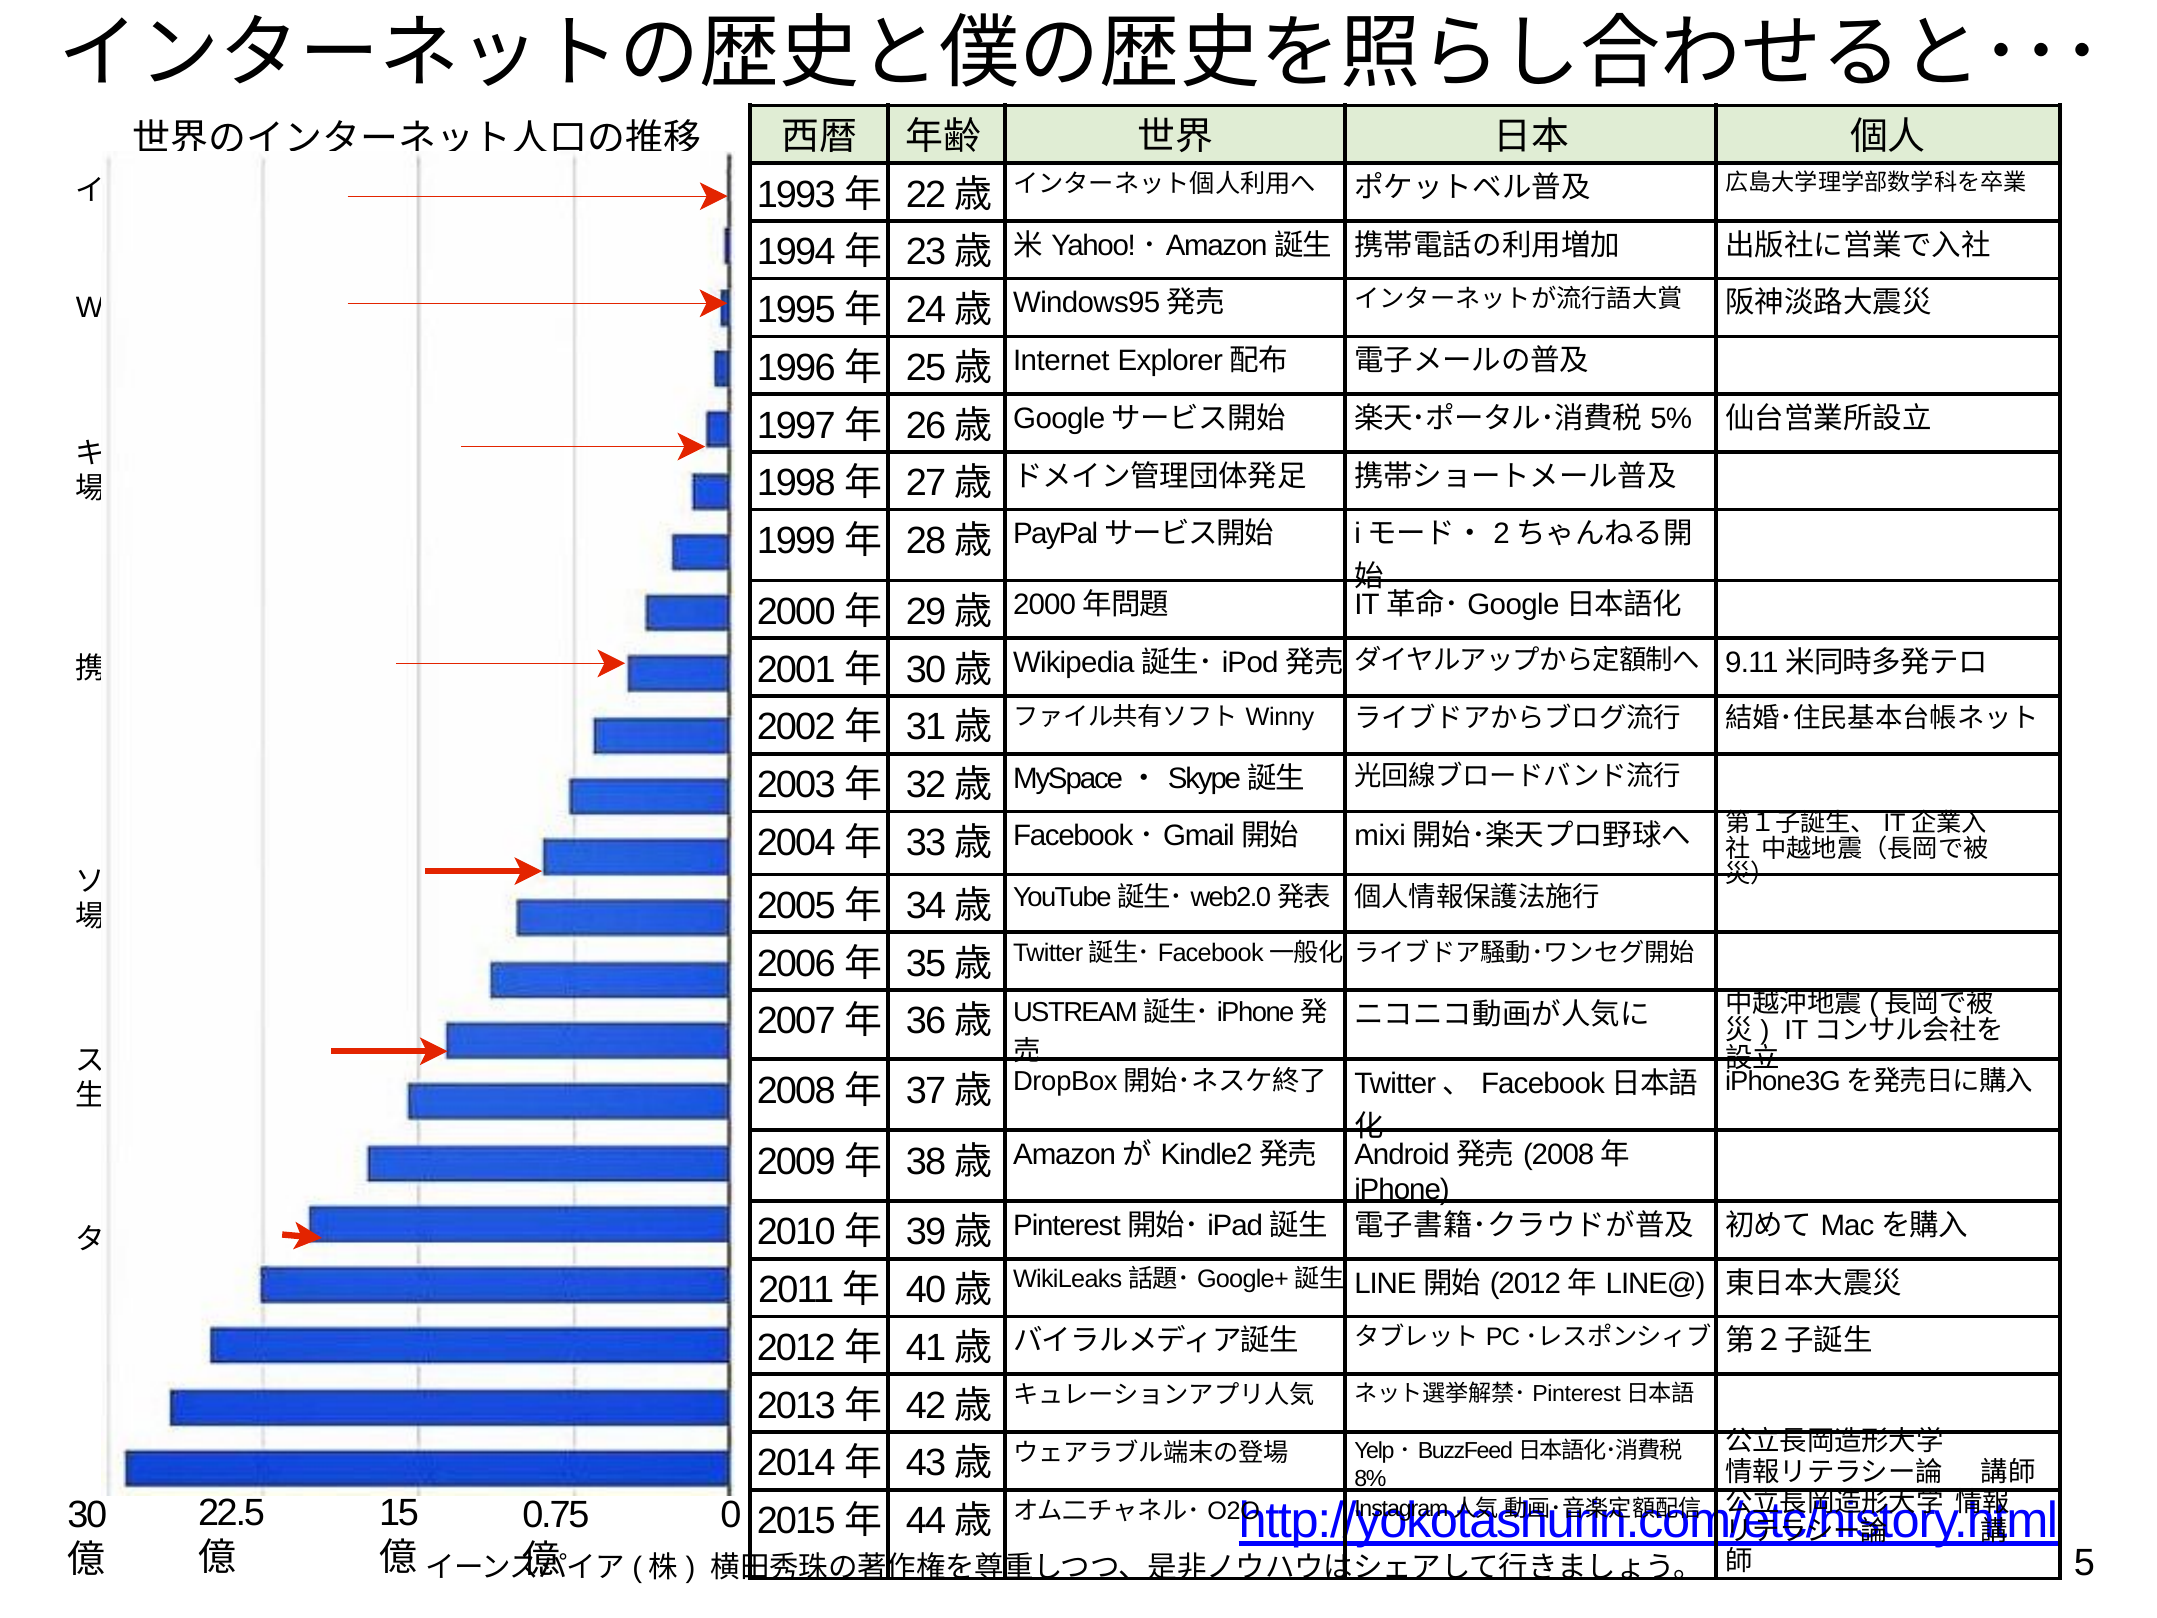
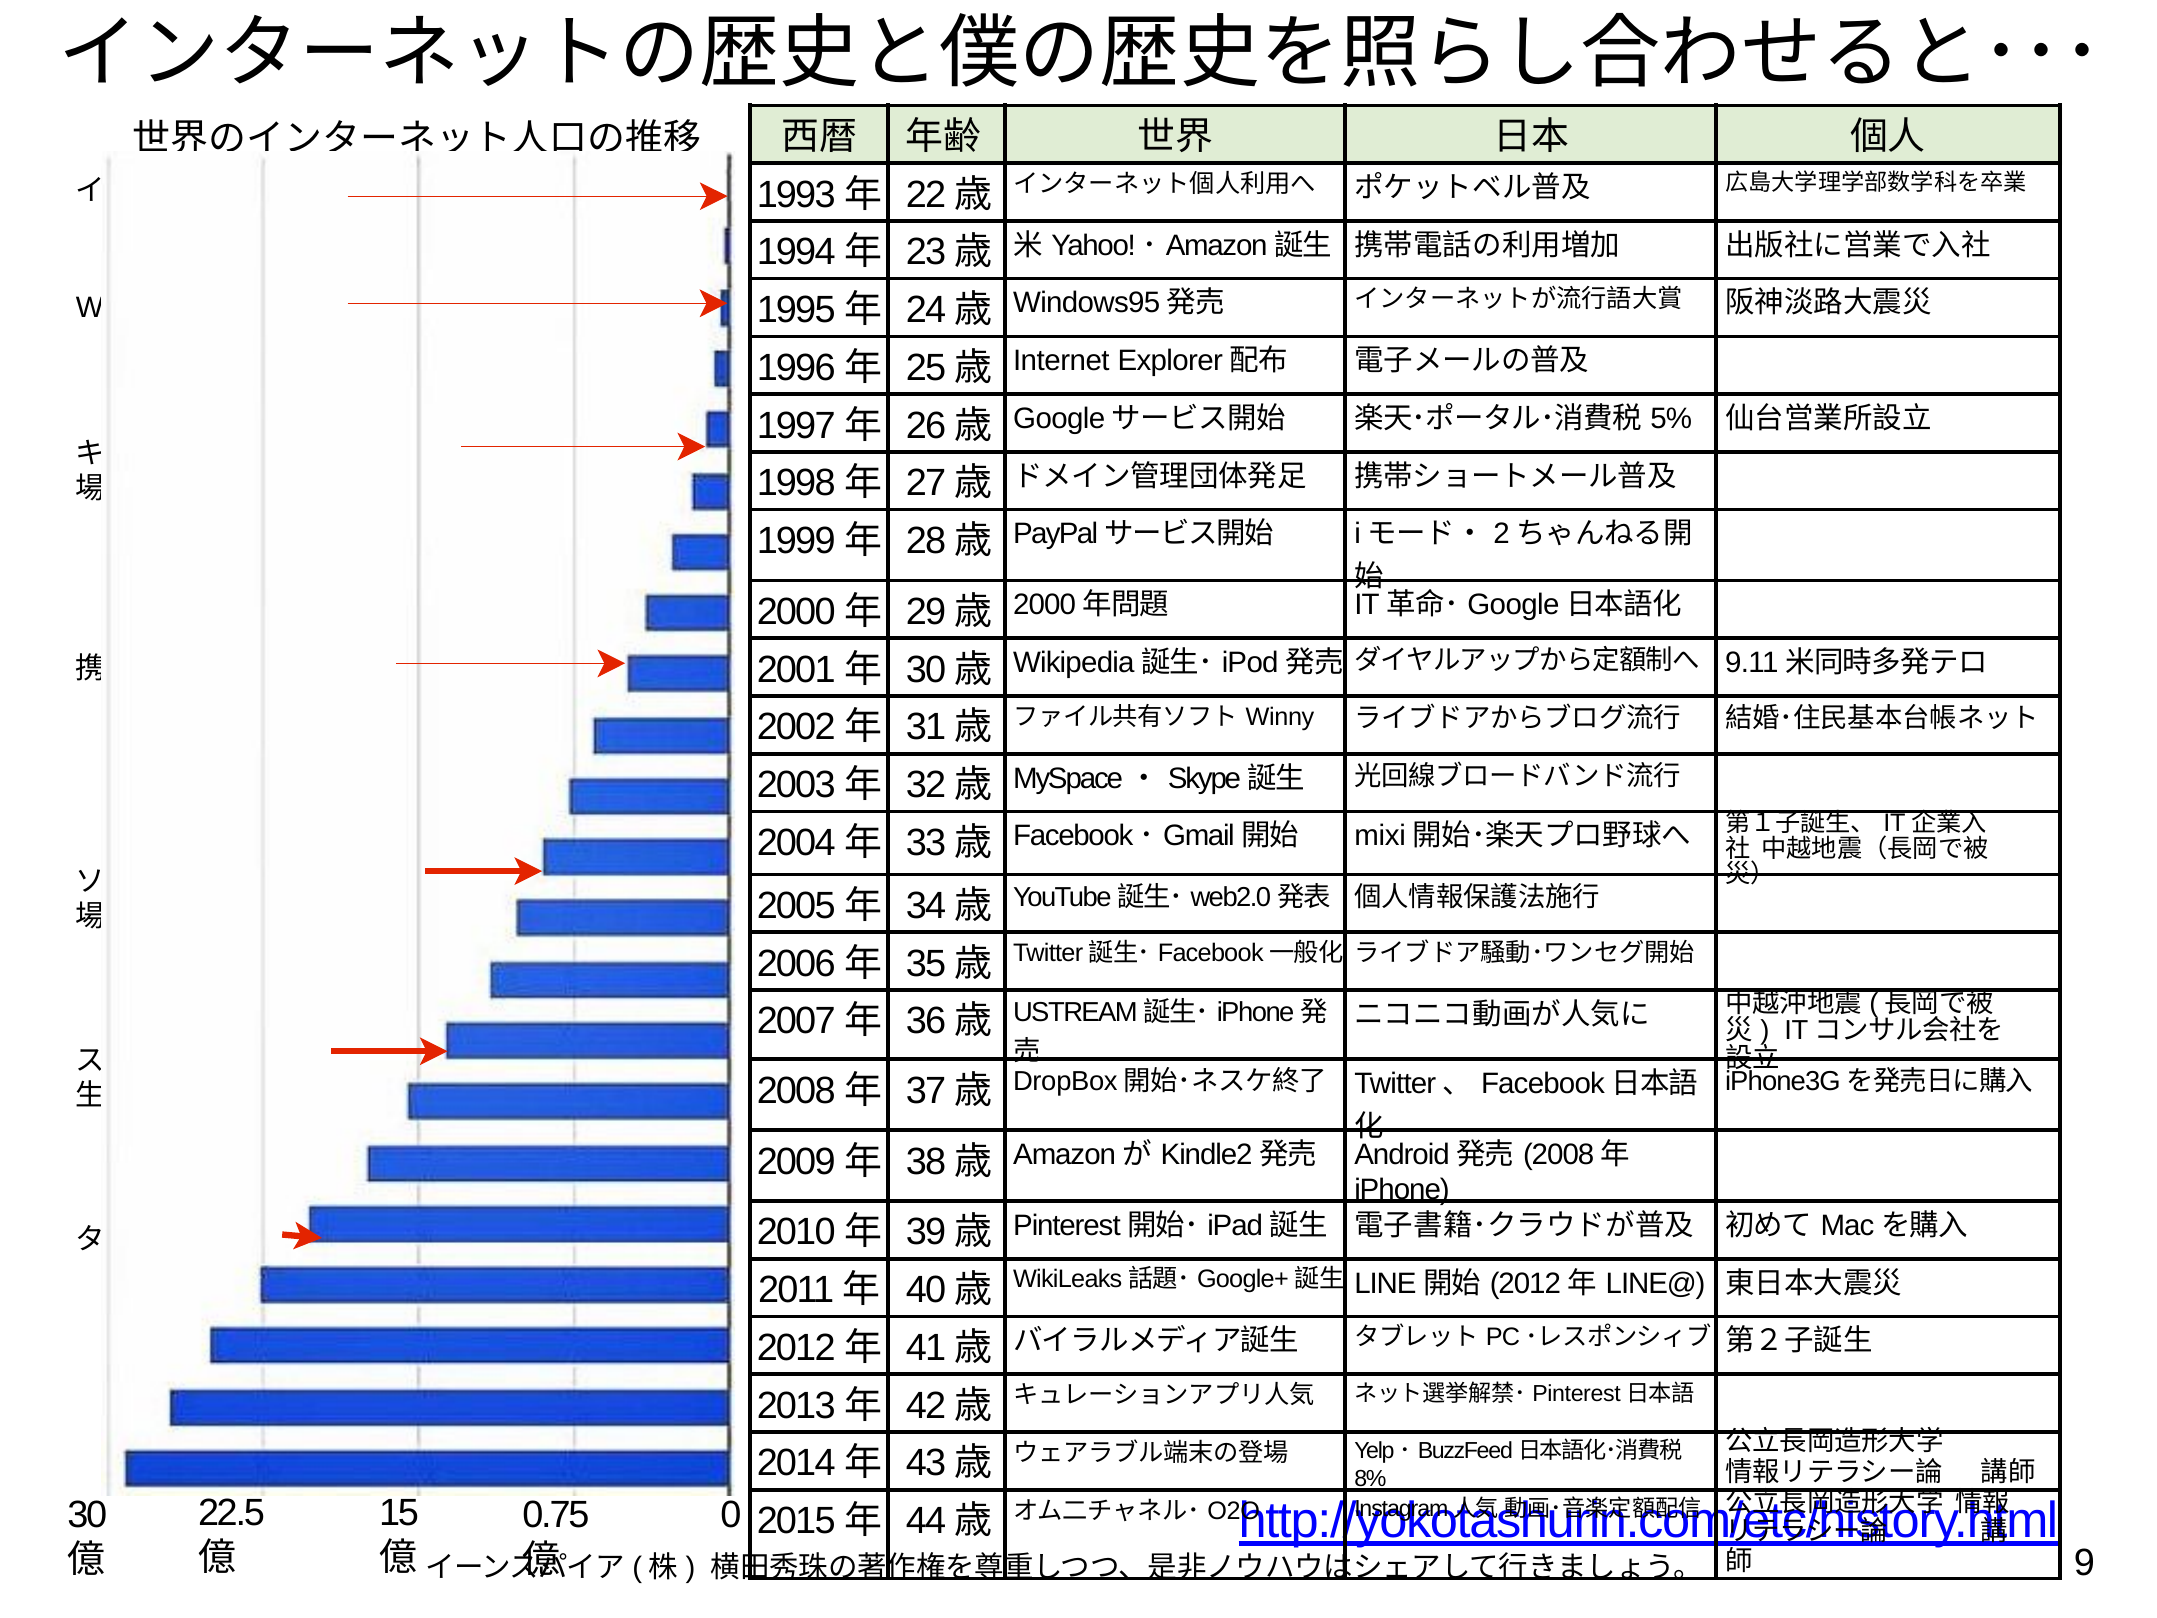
5: 5 -> 9
